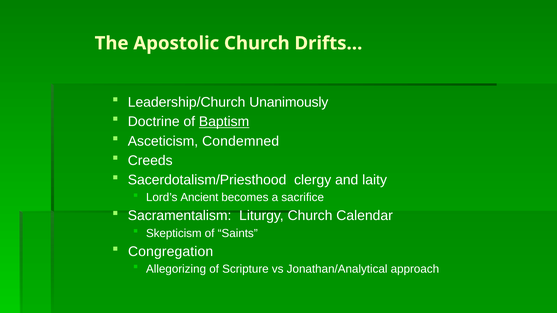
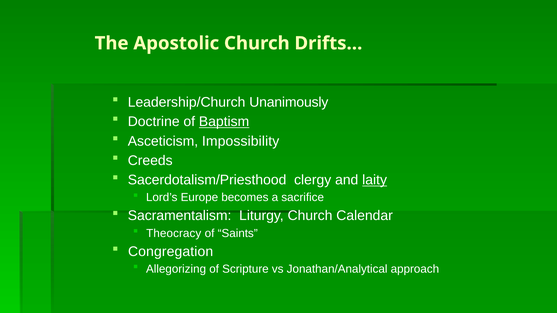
Condemned: Condemned -> Impossibility
laity underline: none -> present
Ancient: Ancient -> Europe
Skepticism: Skepticism -> Theocracy
